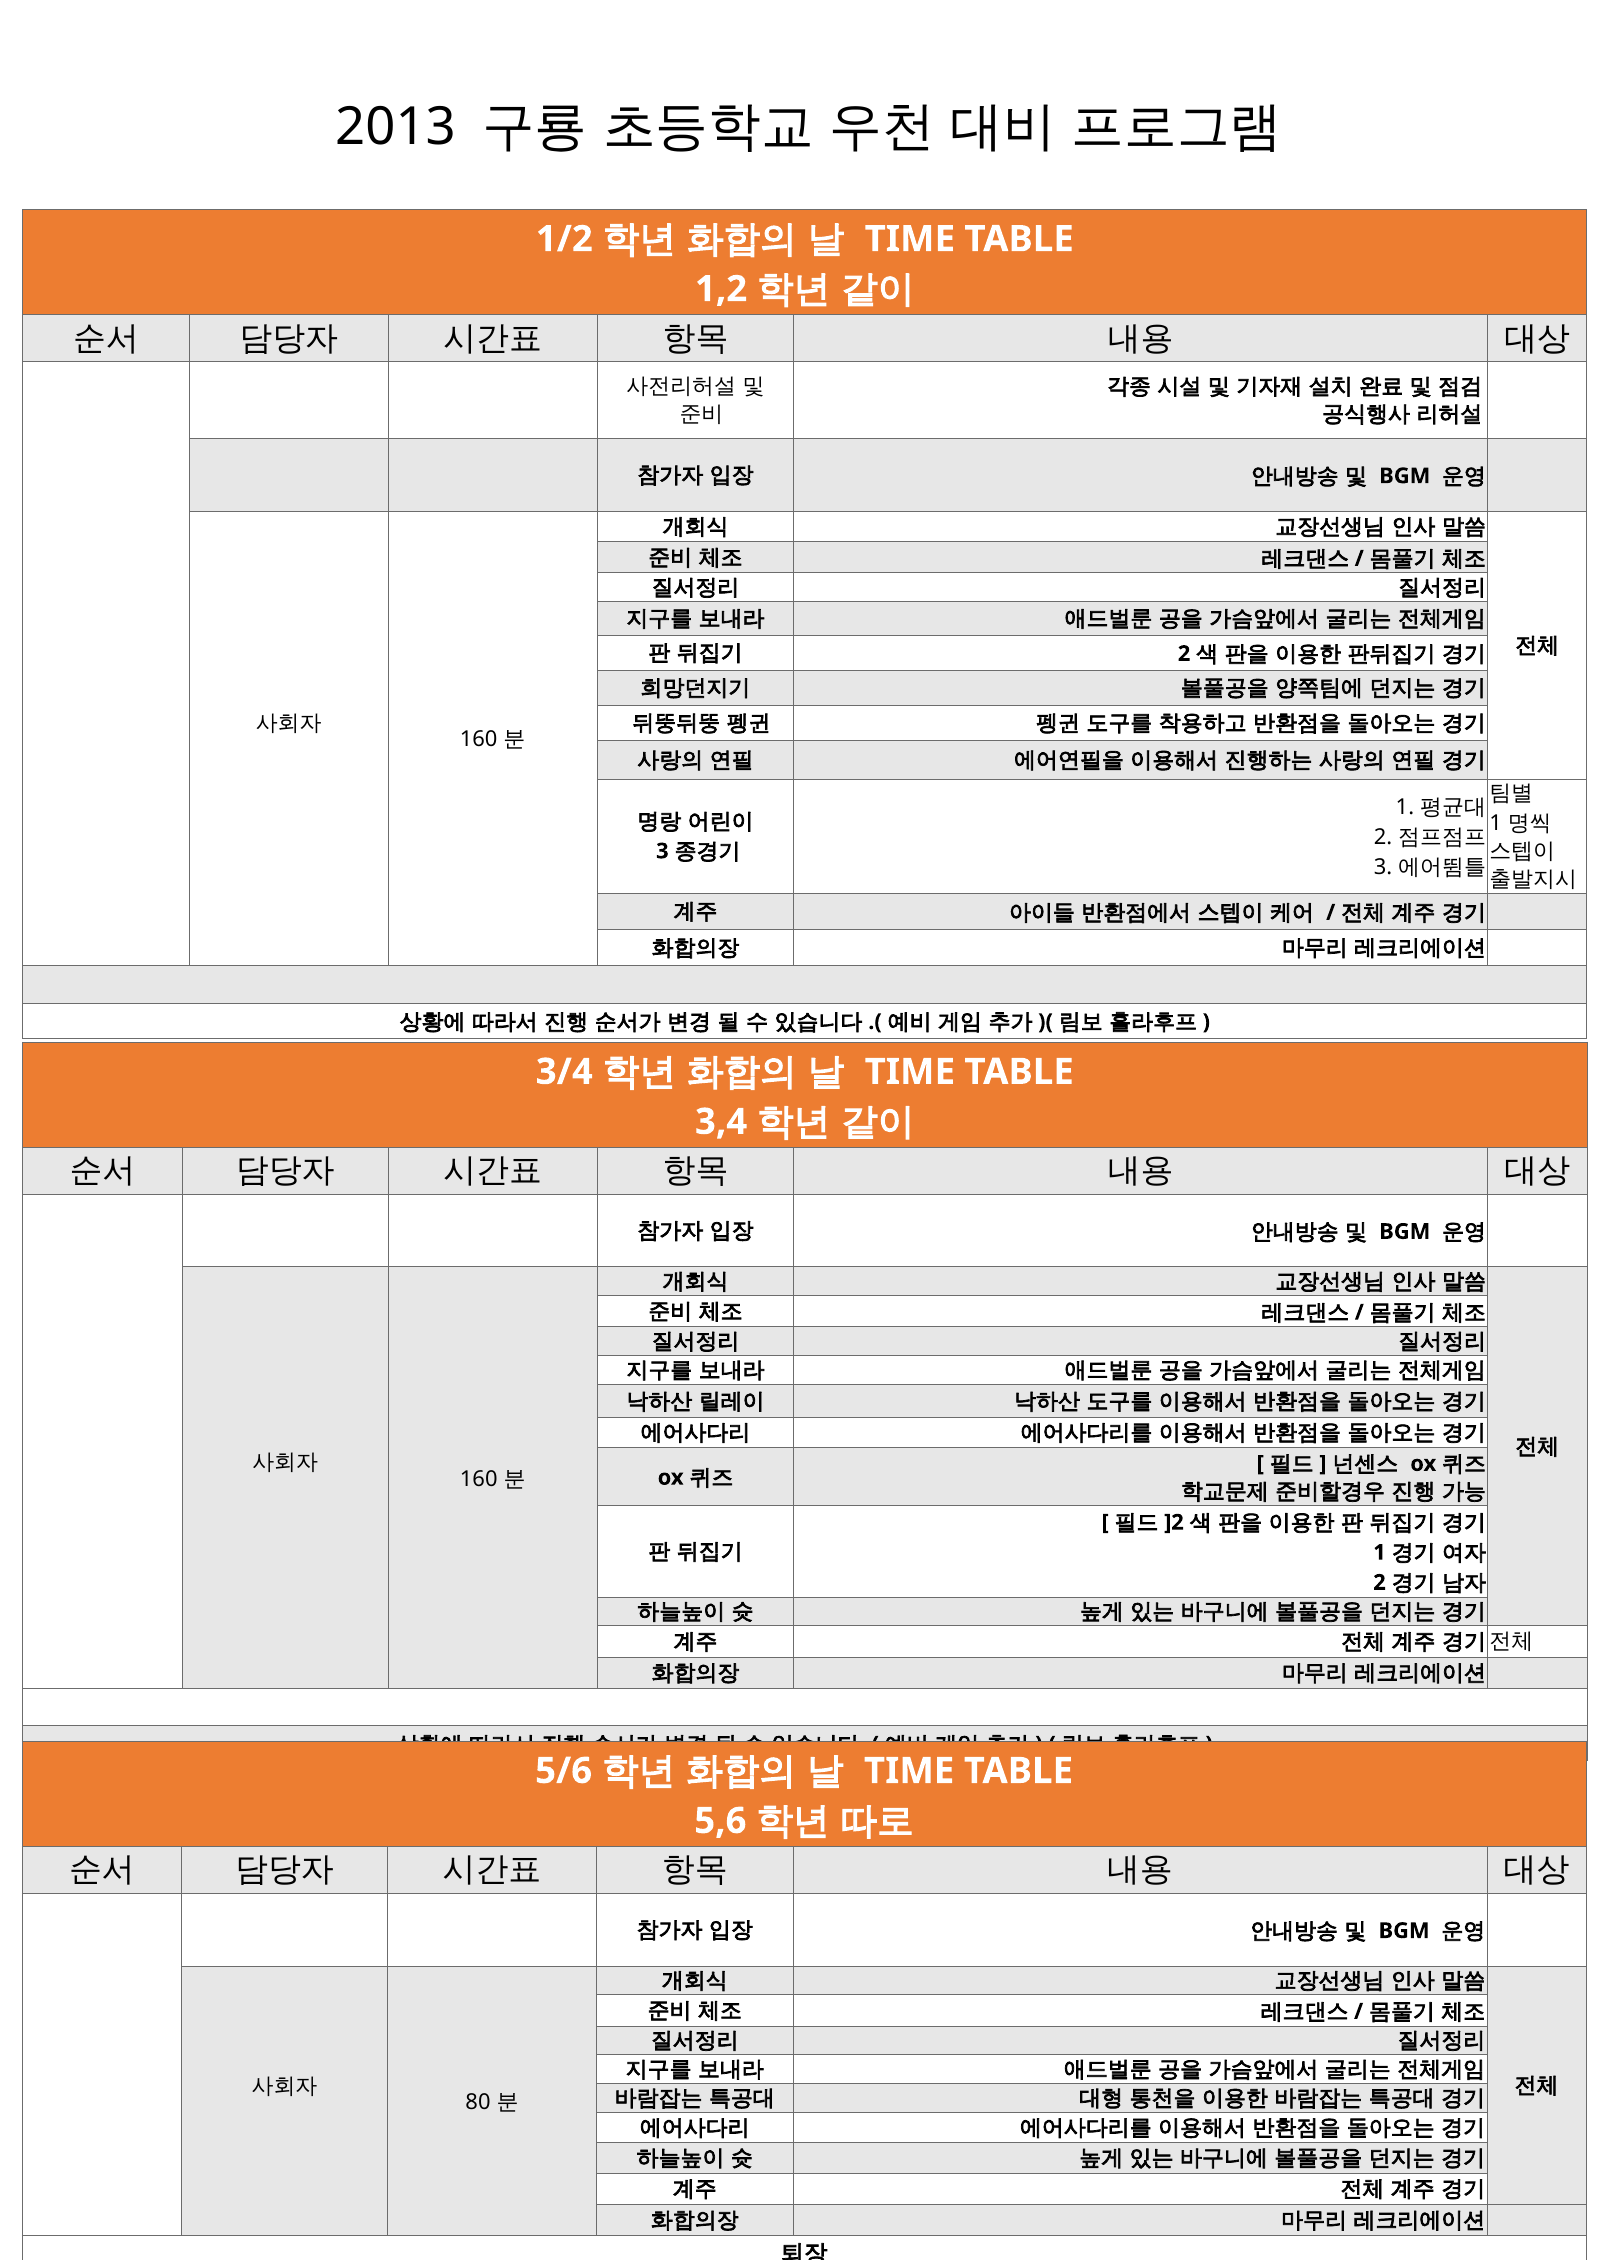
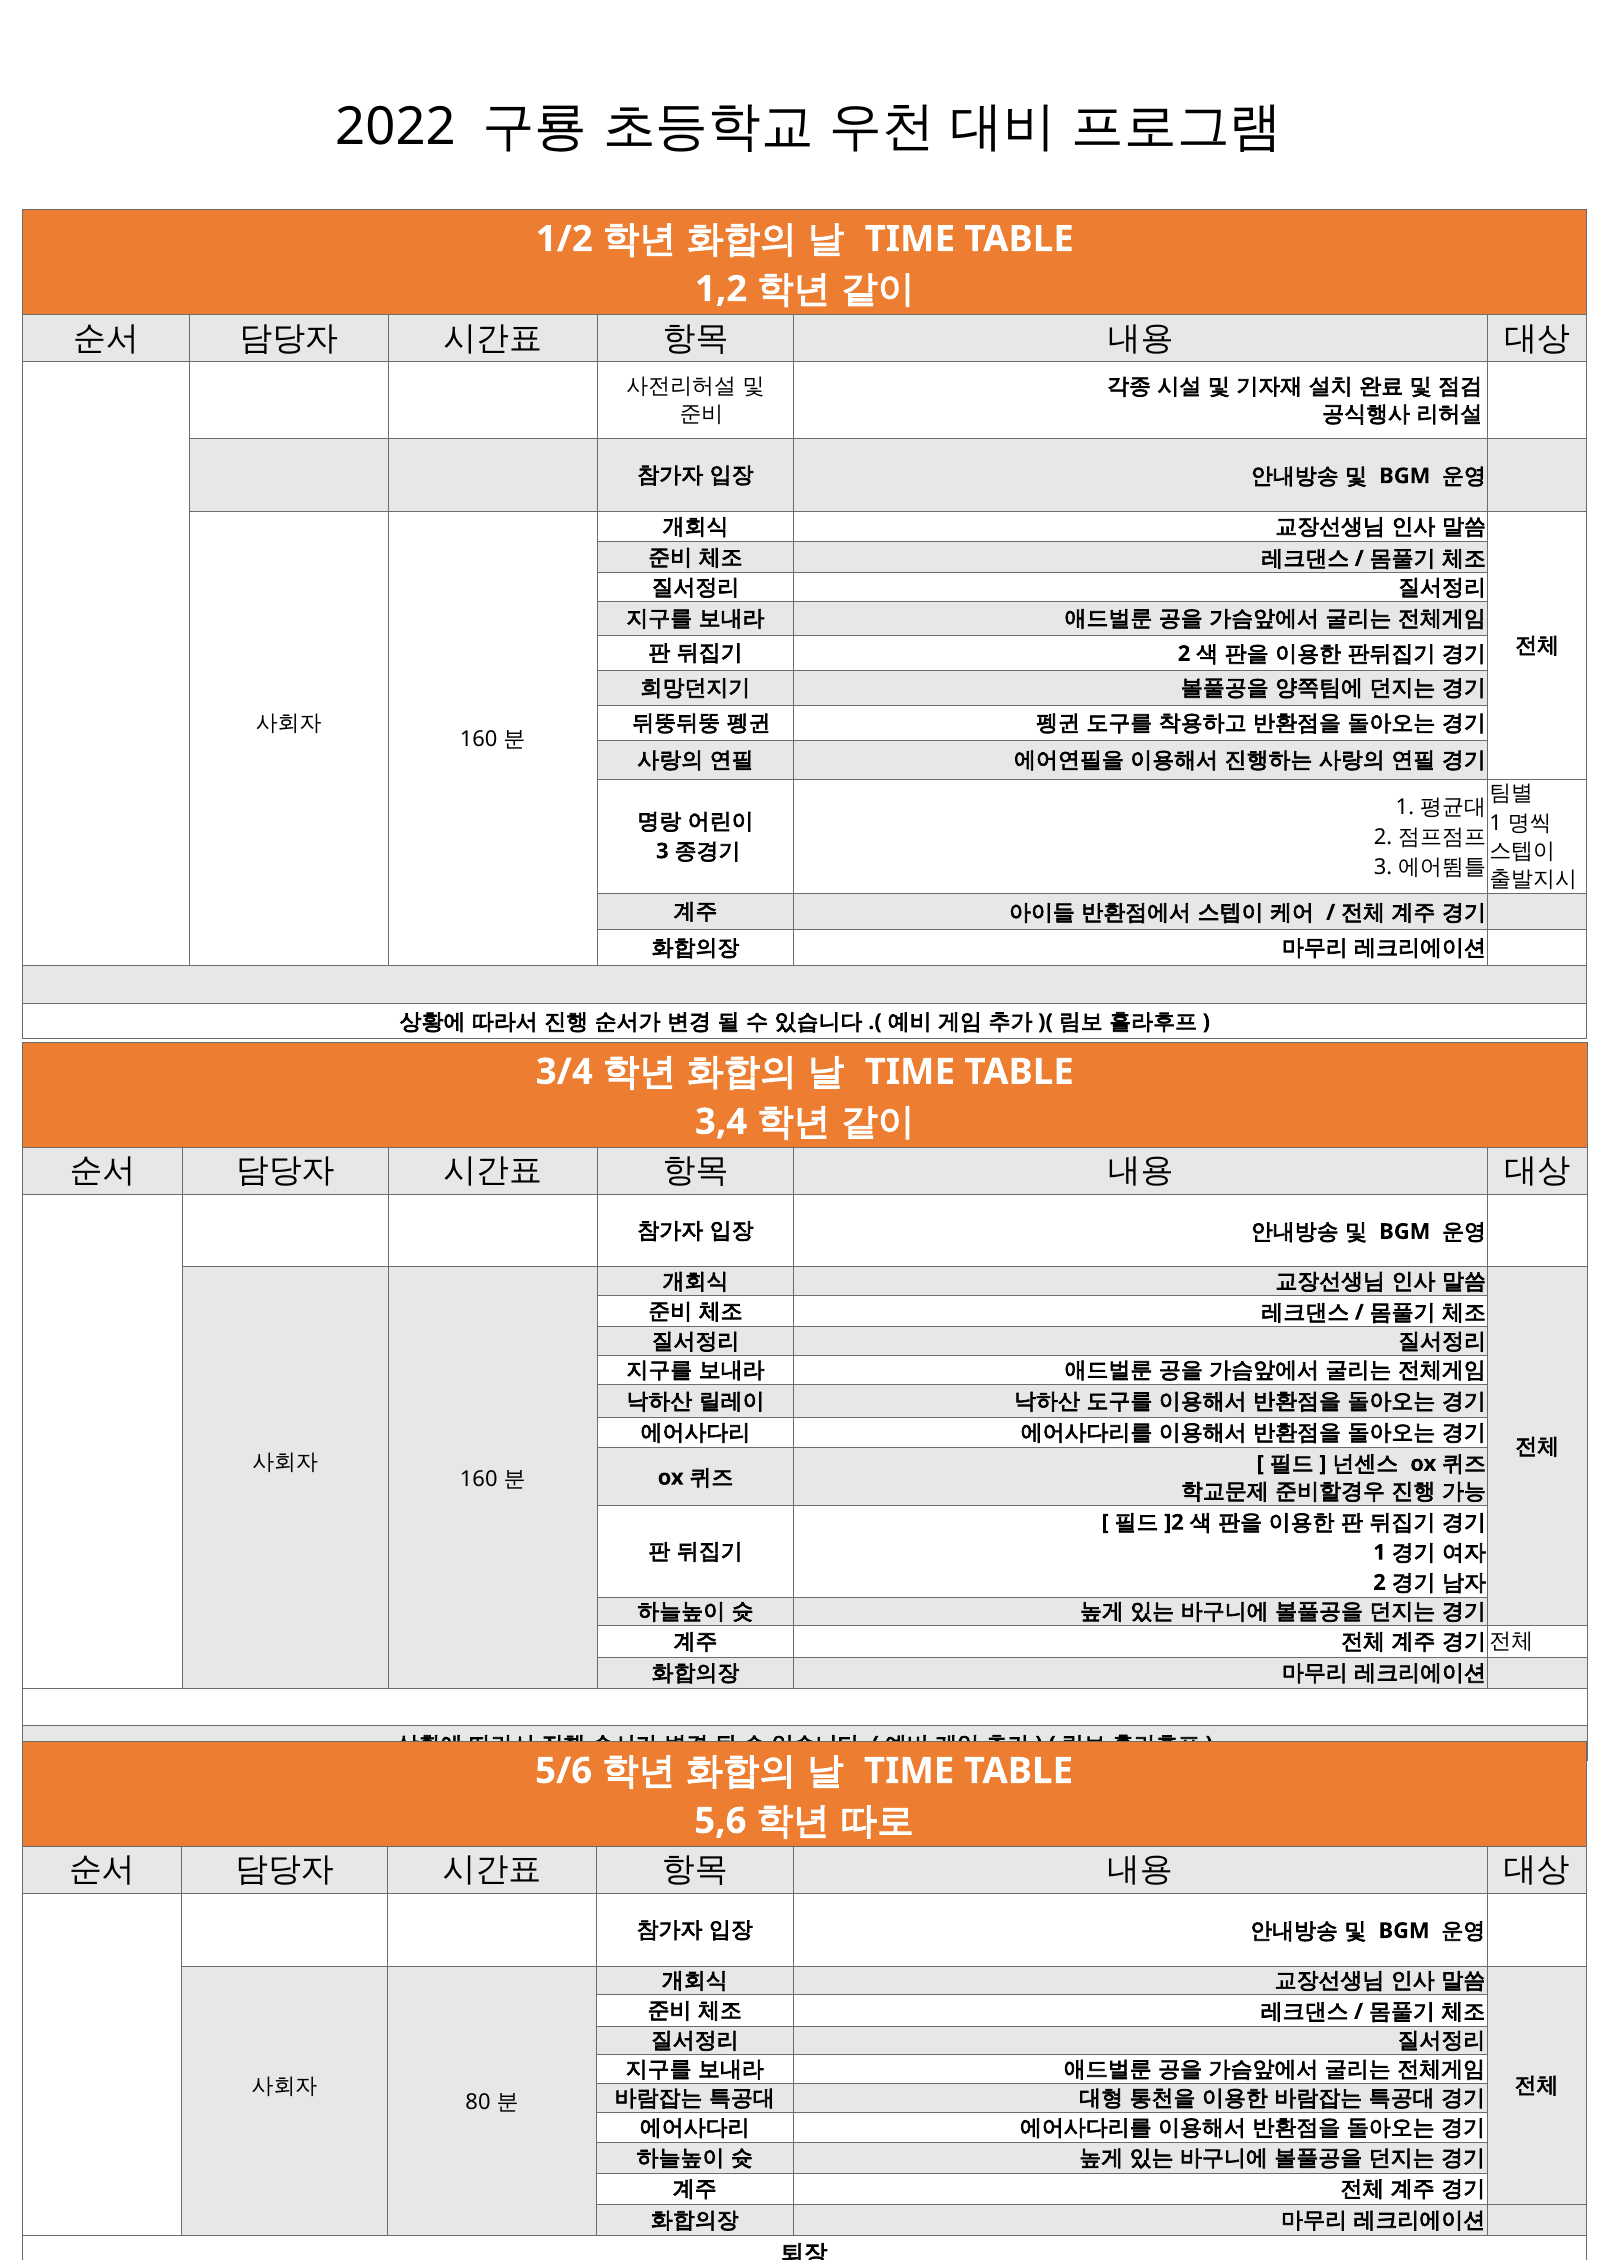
2013: 2013 -> 2022
